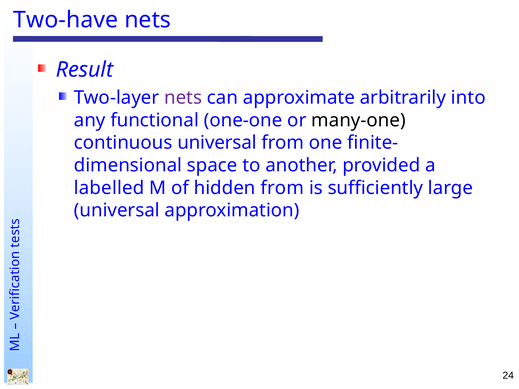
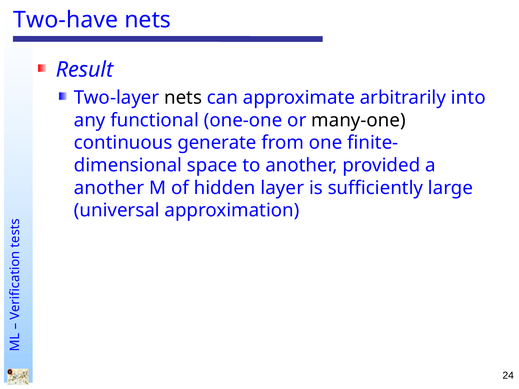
nets at (183, 98) colour: purple -> black
continuous universal: universal -> generate
labelled at (109, 188): labelled -> another
hidden from: from -> layer
